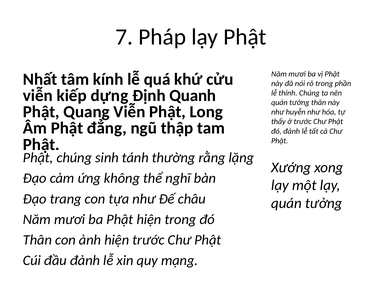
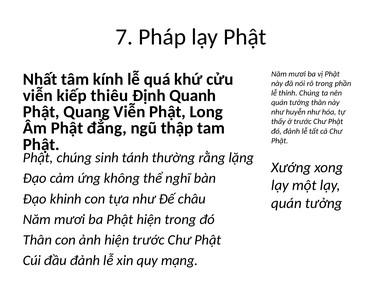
dựng: dựng -> thiêu
trang: trang -> khinh
